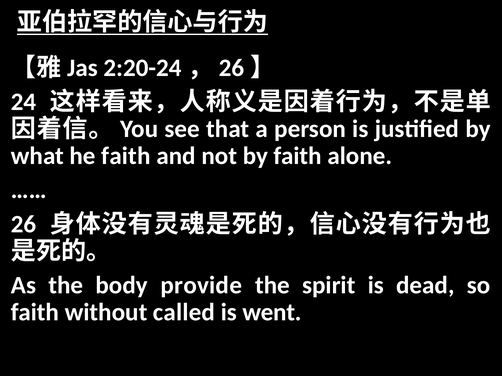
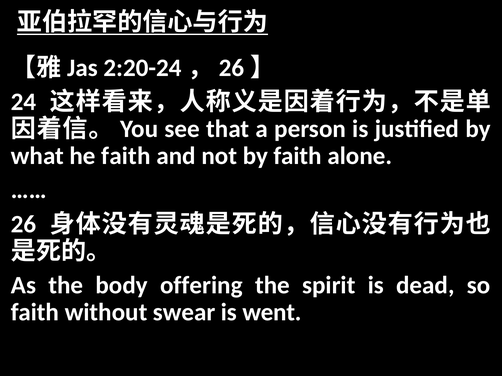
provide: provide -> offering
called: called -> swear
